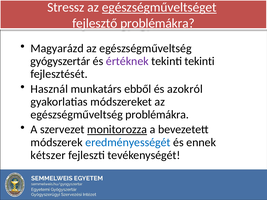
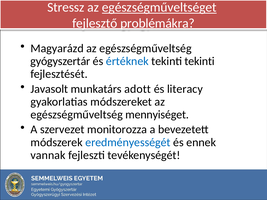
értéknek colour: purple -> blue
Használ: Használ -> Javasolt
ebből: ebből -> adott
azokról: azokról -> literacy
egészségműveltség problémákra: problémákra -> mennyiséget
monitorozza underline: present -> none
kétszer: kétszer -> vannak
